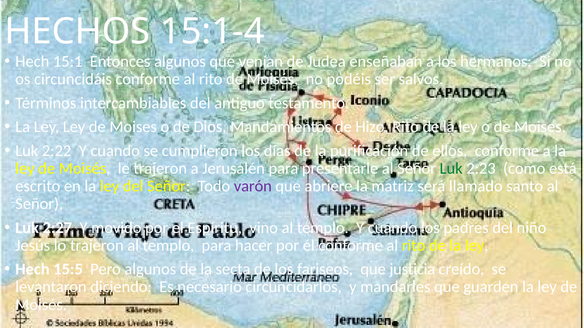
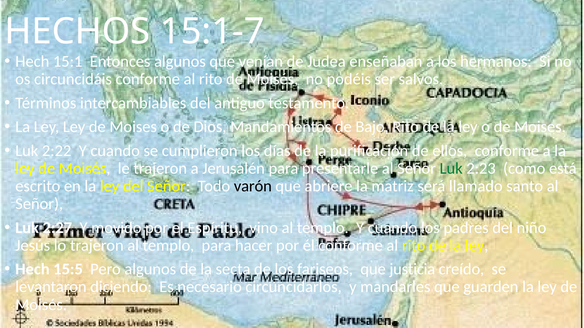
15:1-4: 15:1-4 -> 15:1-7
Hizo: Hizo -> Bajo
varón colour: purple -> black
